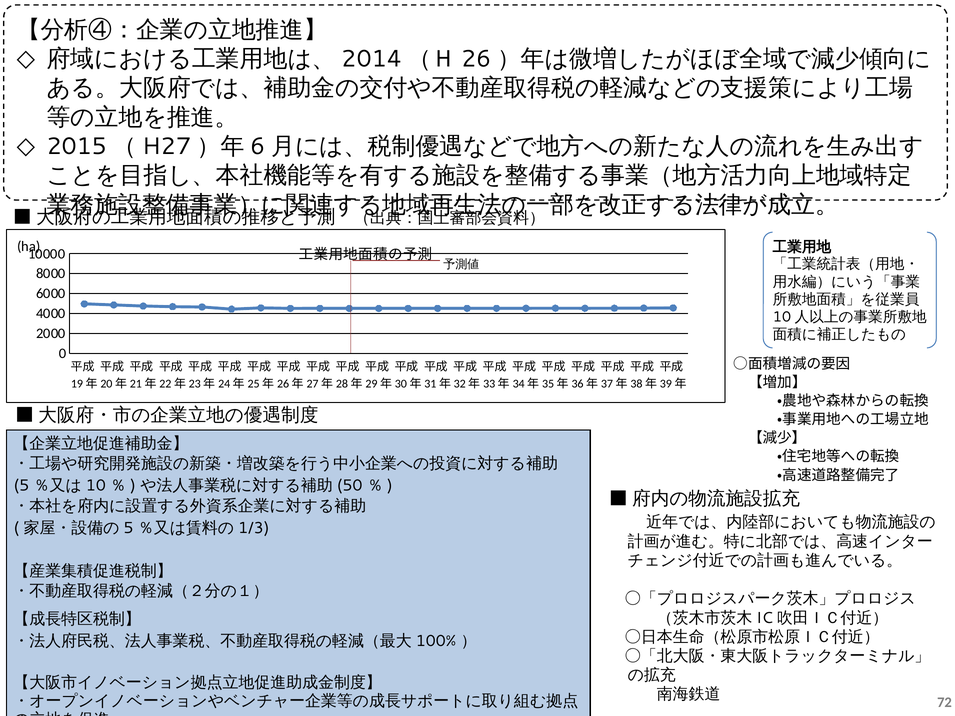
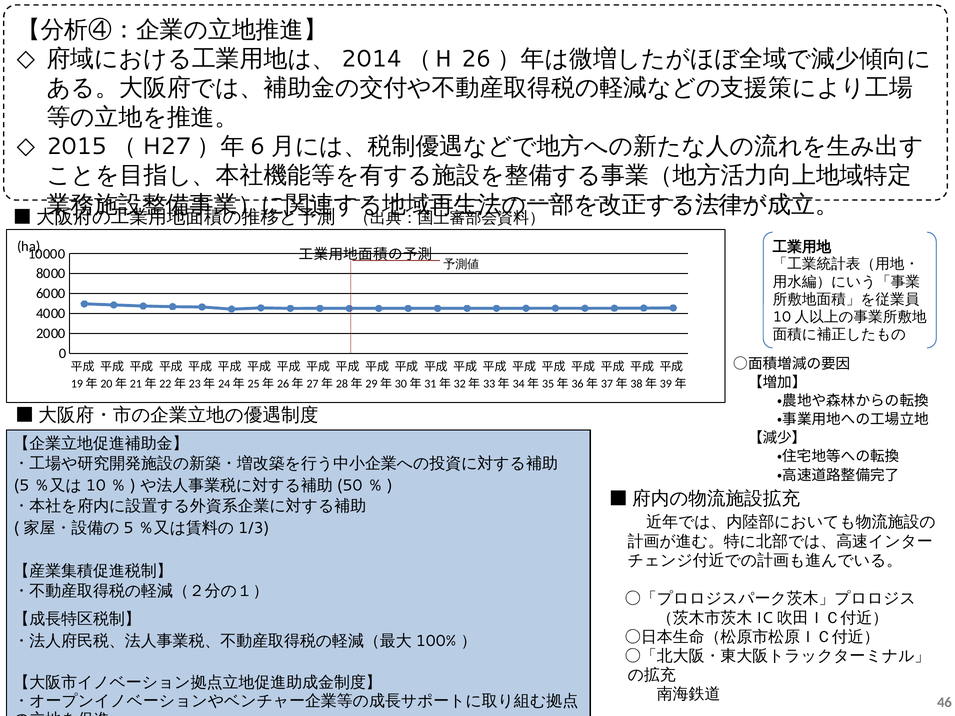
72: 72 -> 46
